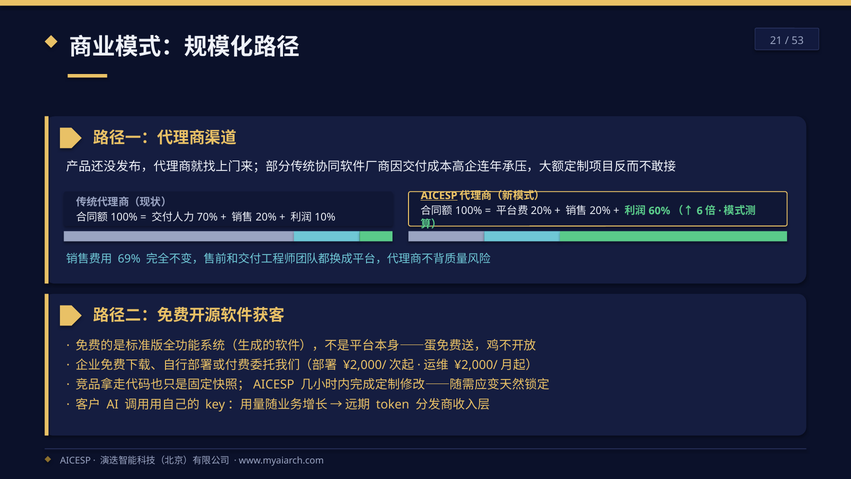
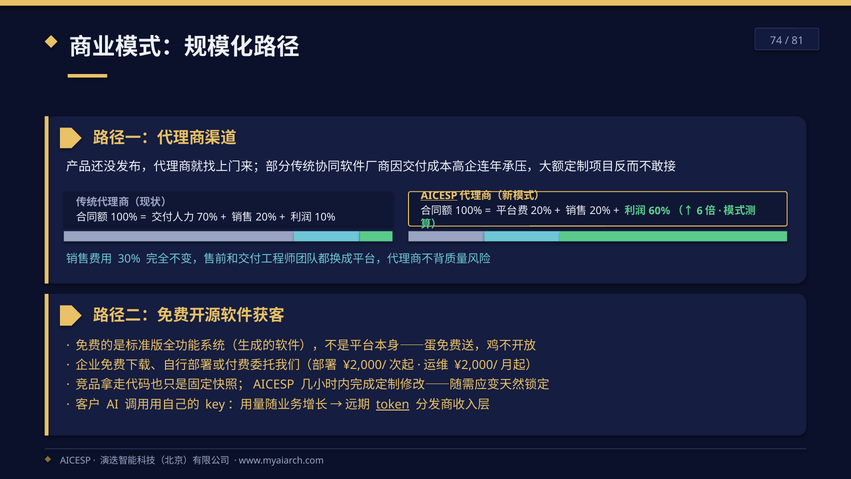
21: 21 -> 74
53: 53 -> 81
69%: 69% -> 30%
token underline: none -> present
